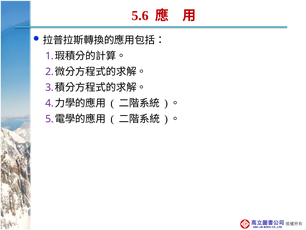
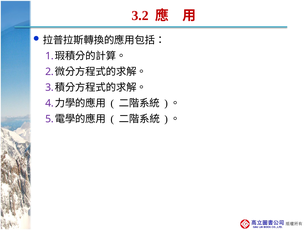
5.6: 5.6 -> 3.2
